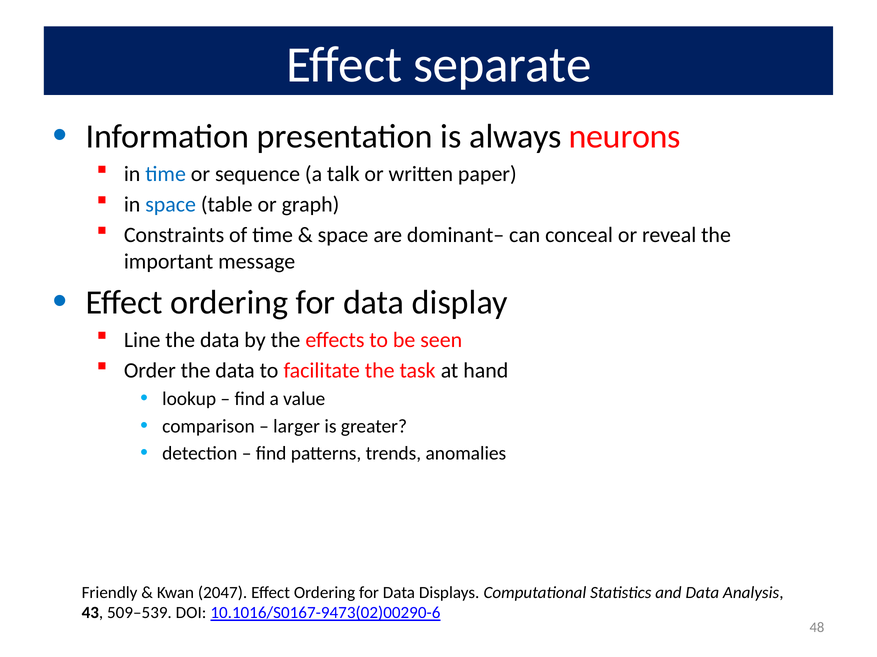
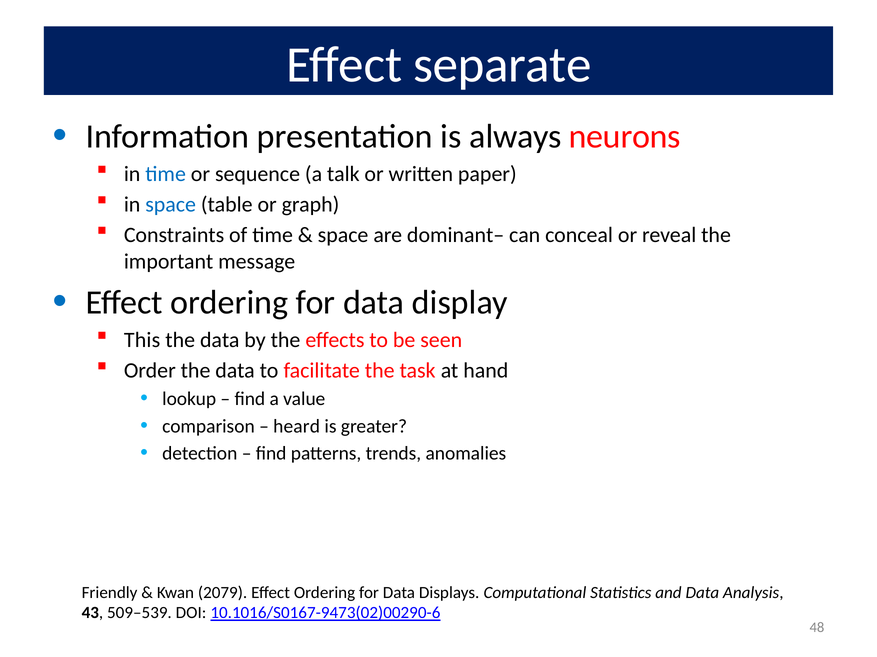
Line: Line -> This
larger: larger -> heard
2047: 2047 -> 2079
